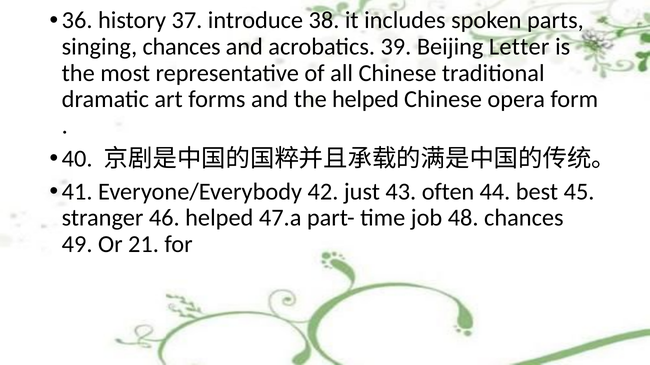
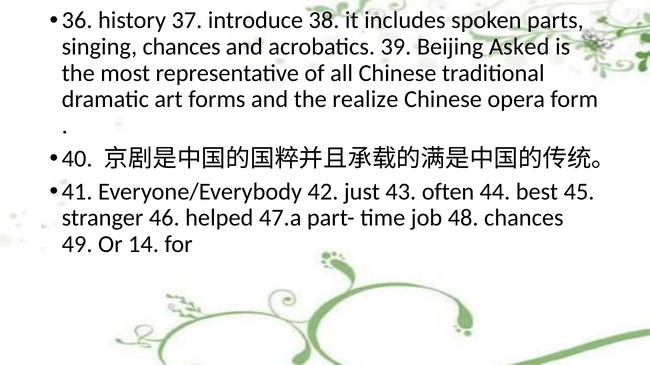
Letter: Letter -> Asked
the helped: helped -> realize
21: 21 -> 14
